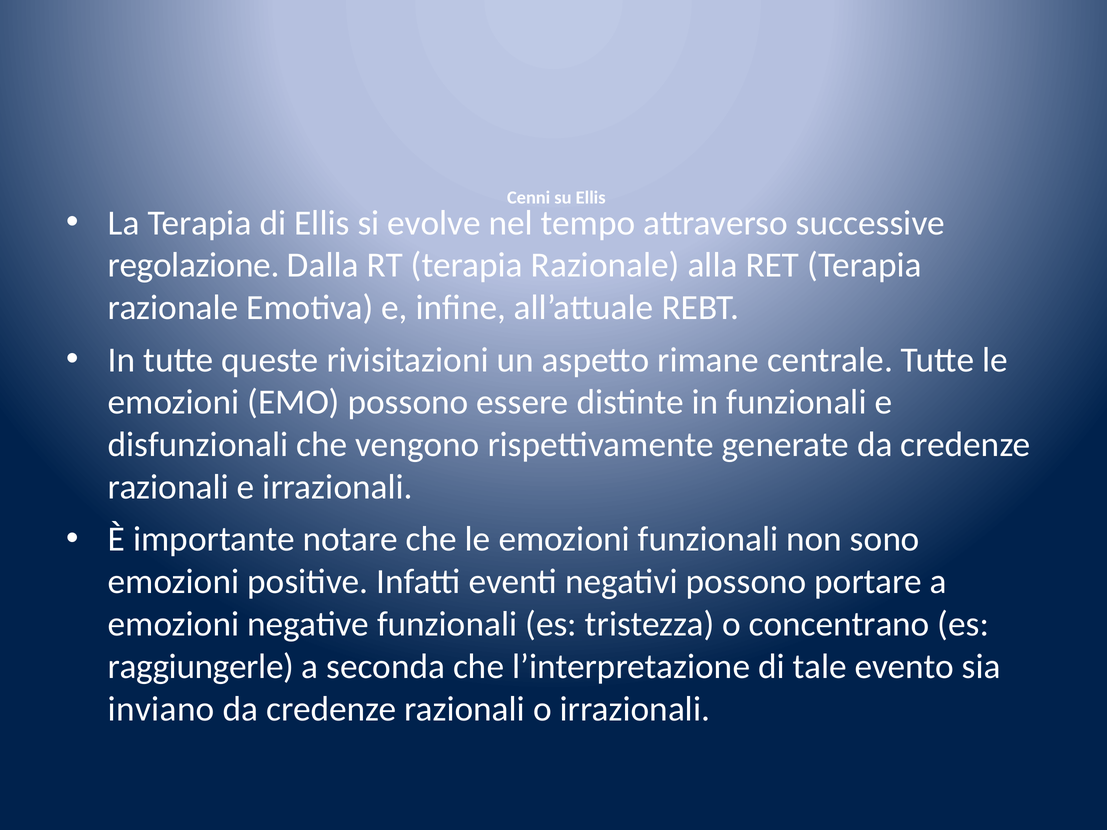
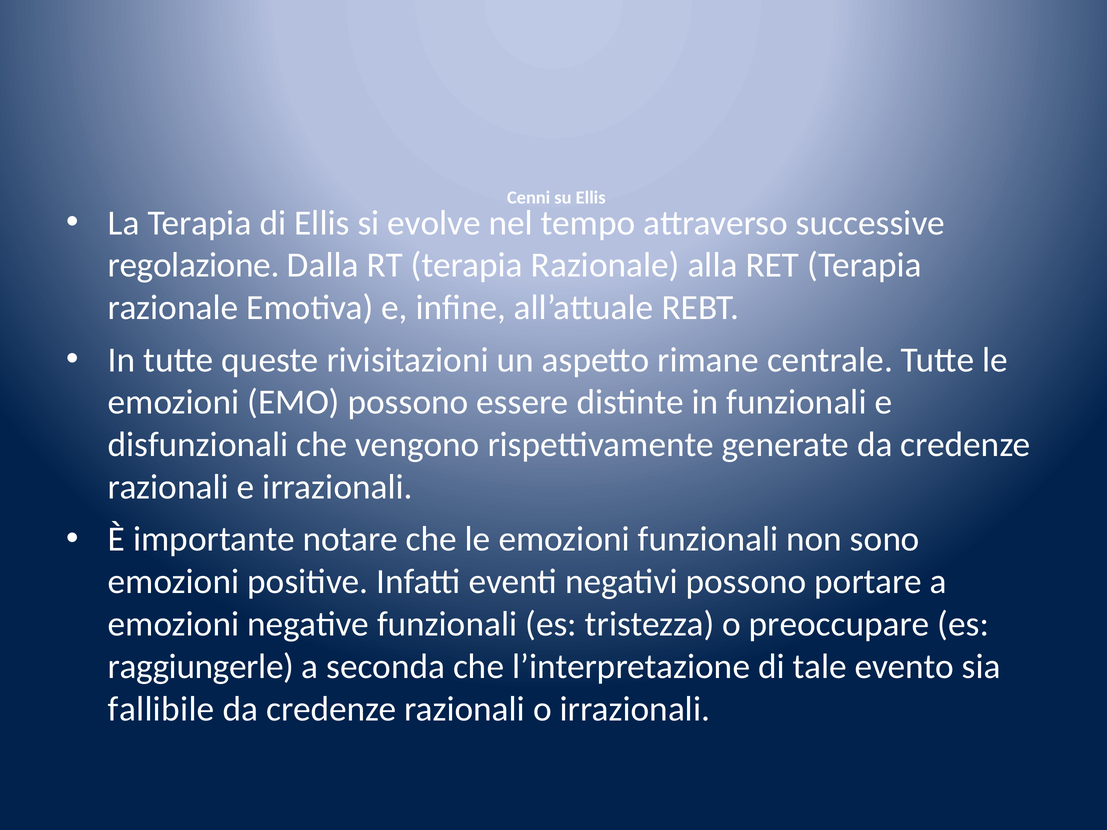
concentrano: concentrano -> preoccupare
inviano: inviano -> fallibile
